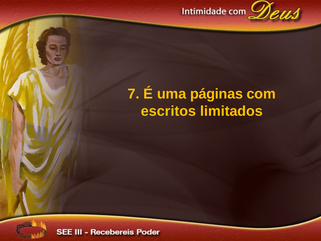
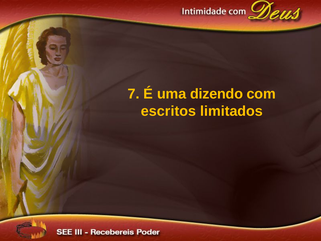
páginas: páginas -> dizendo
